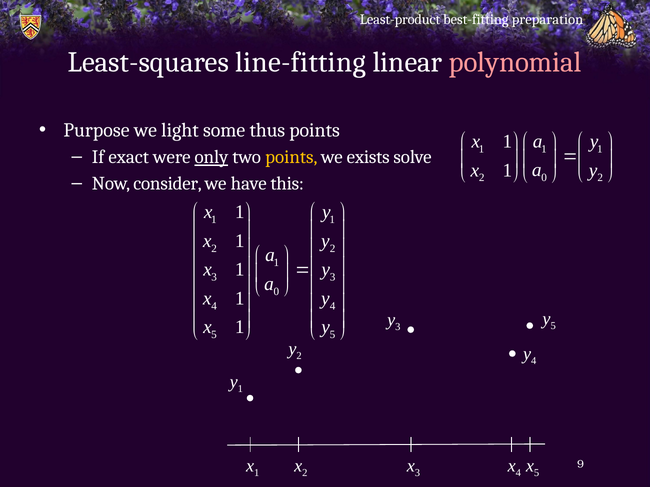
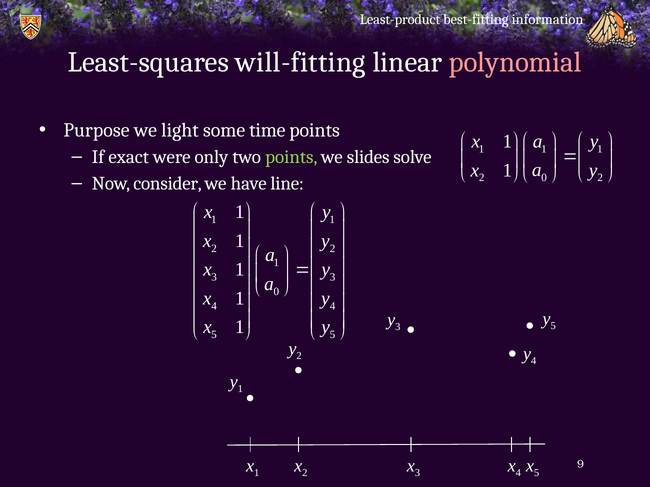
preparation: preparation -> information
line-fitting: line-fitting -> will-fitting
thus: thus -> time
only underline: present -> none
points at (291, 157) colour: yellow -> light green
exists: exists -> slides
this: this -> line
